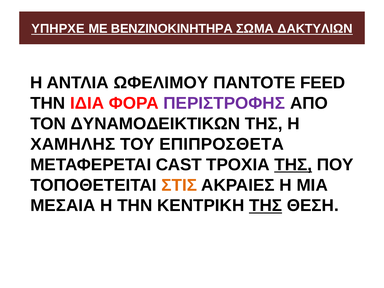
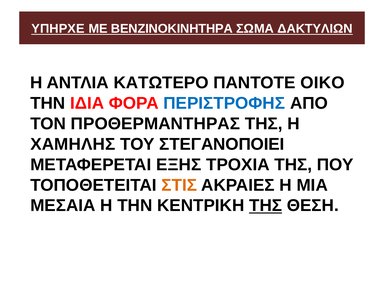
ΩΦΕΛΙΜΟΥ: ΩΦΕΛΙΜΟΥ -> ΚΑΤΩΤΕΡΟ
FEED: FEED -> ΟΙΚΟ
ΠΕΡΙΣΤΡΟΦΗΣ colour: purple -> blue
ΔΥΝΑΜΟΔΕΙΚΤΙΚΩΝ: ΔΥΝΑΜΟΔΕΙΚΤΙΚΩΝ -> ΠΡΟΘΕΡΜΑΝΤΗΡΑΣ
ΕΠΙΠΡΟΣΘΕΤΑ: ΕΠΙΠΡΟΣΘΕΤΑ -> ΣΤΕΓΑΝΟΠΟΙΕΙ
CAST: CAST -> ΕΞΗΣ
ΤΗΣ at (293, 165) underline: present -> none
